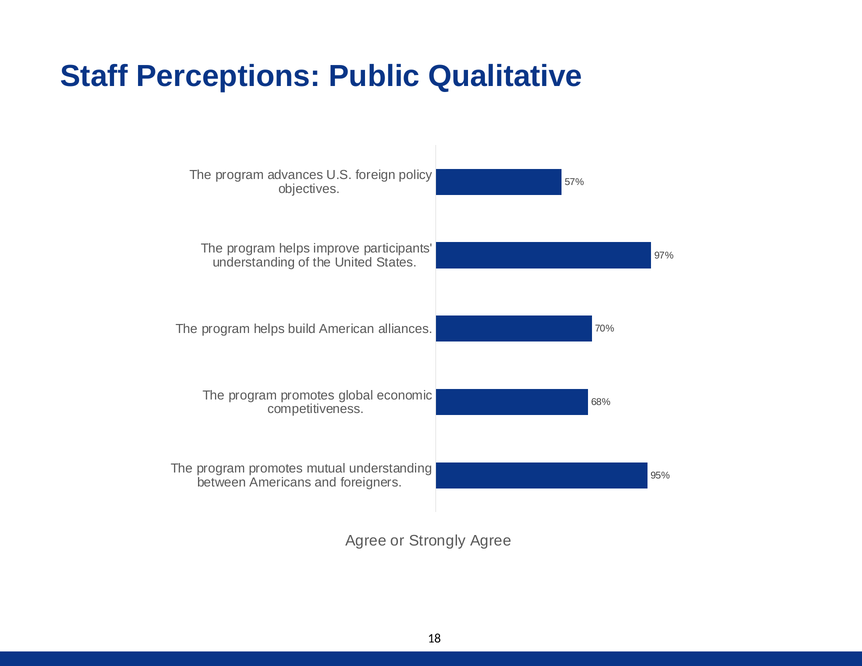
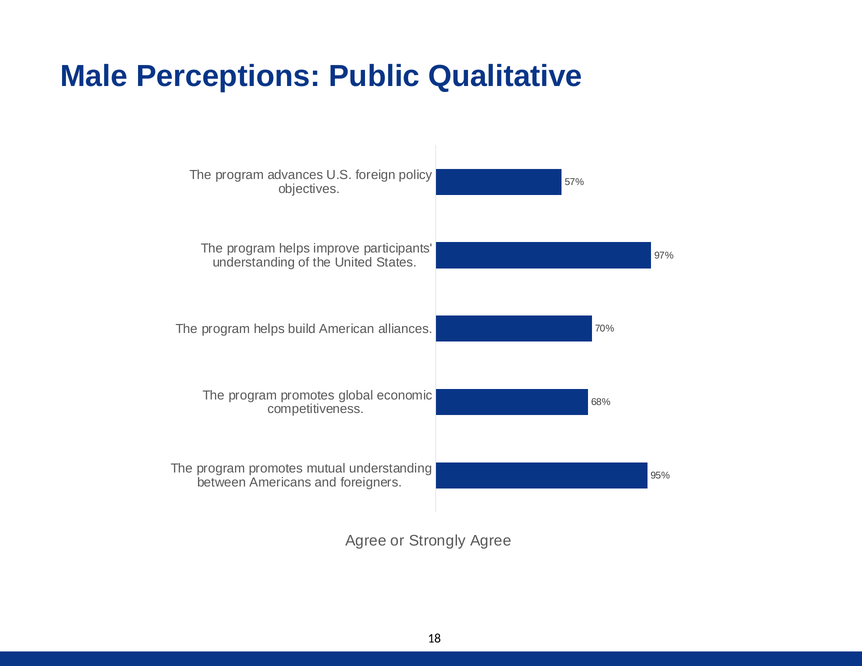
Staff: Staff -> Male
